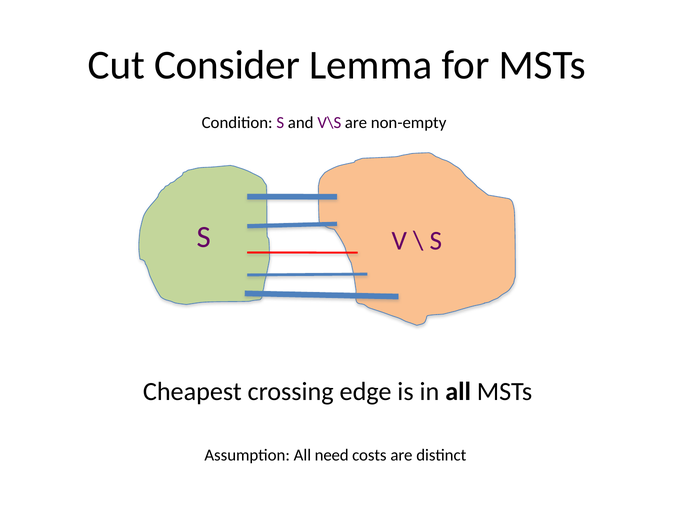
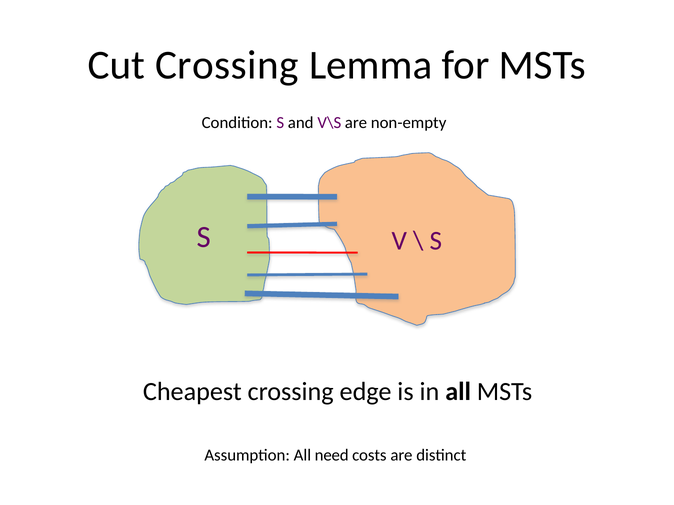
Cut Consider: Consider -> Crossing
